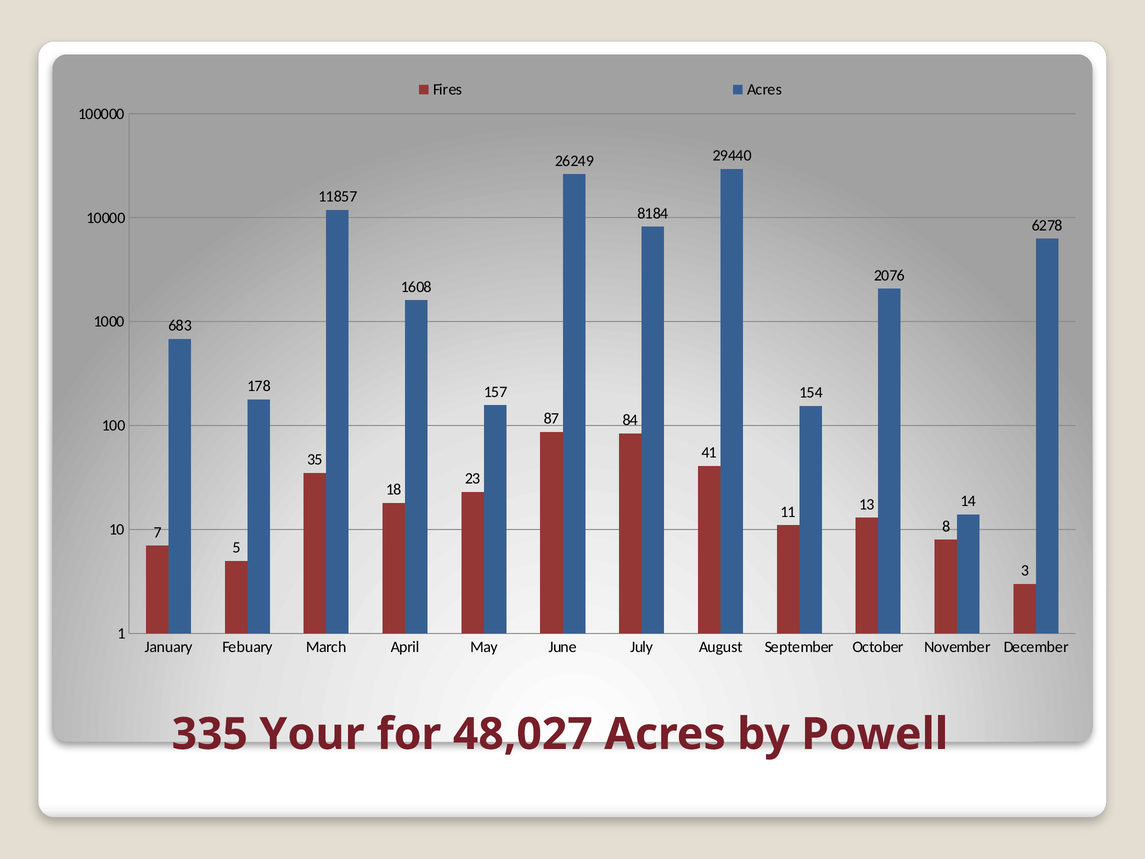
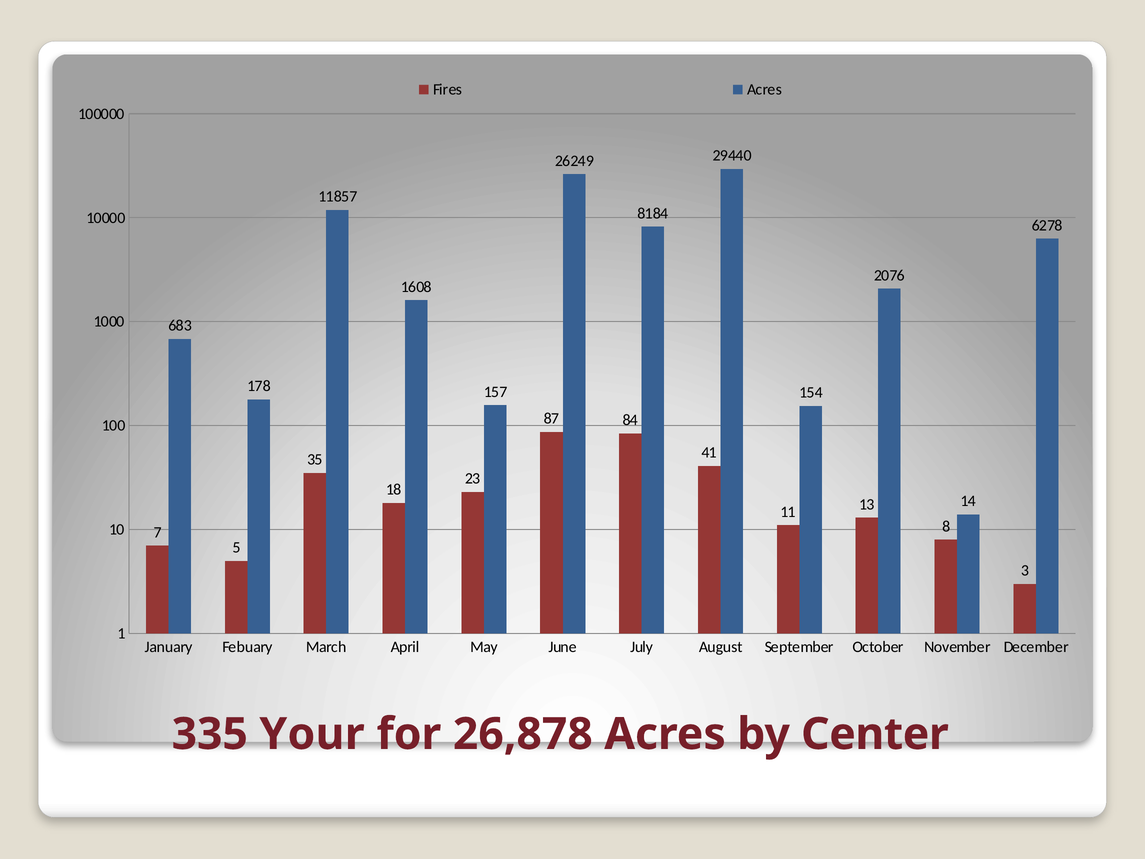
48,027: 48,027 -> 26,878
Powell: Powell -> Center
